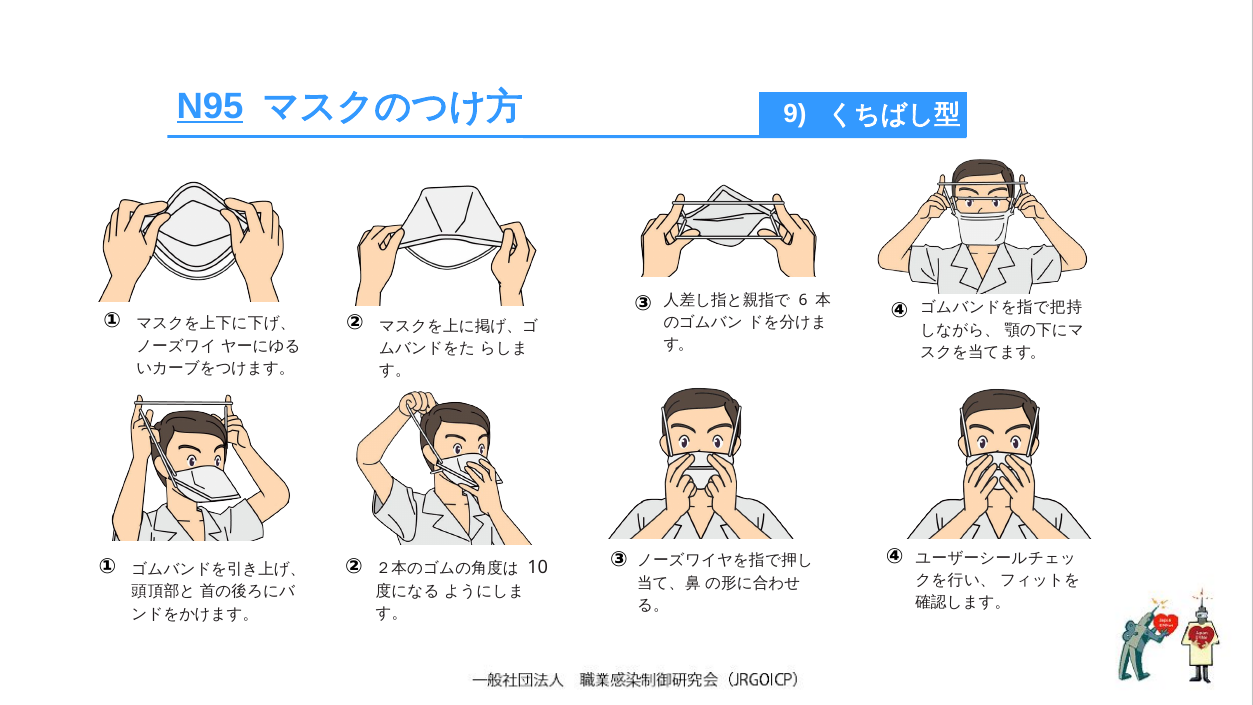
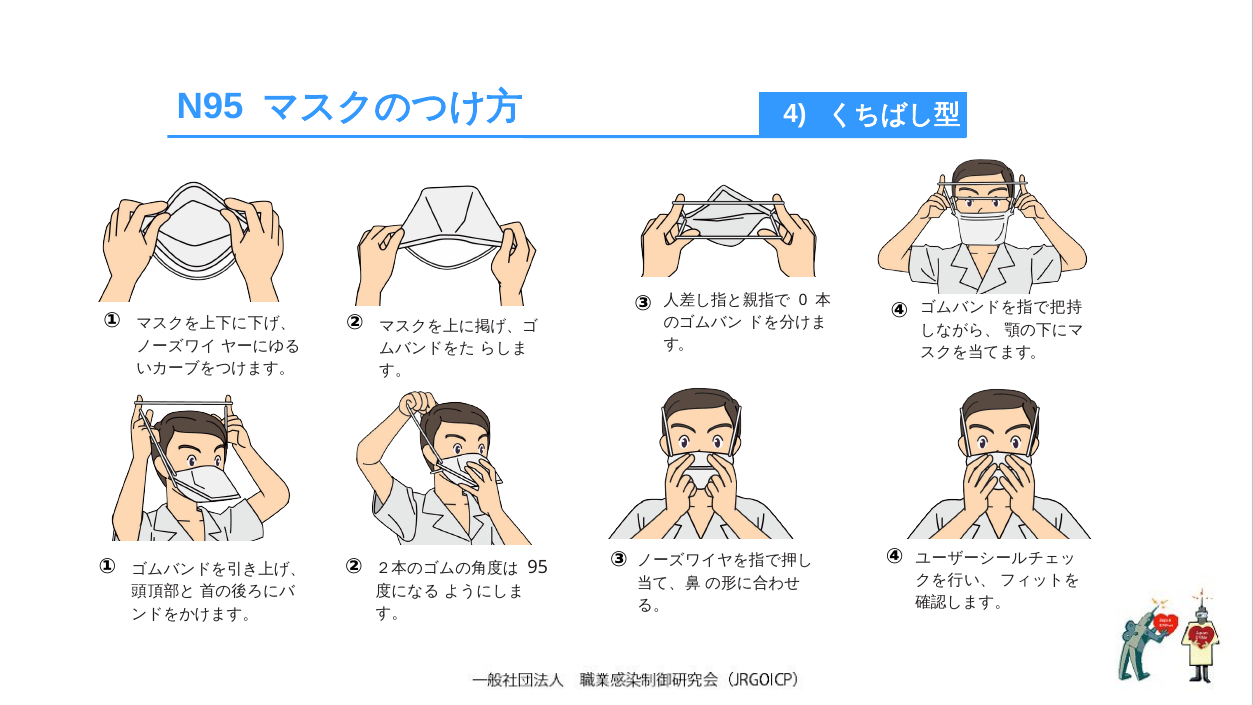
N95 underline: present -> none
9: 9 -> 4
6: 6 -> 0
10: 10 -> 95
